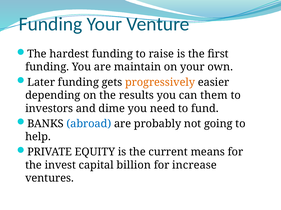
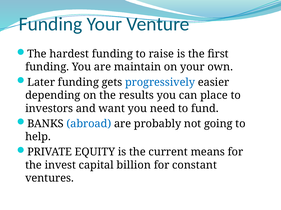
progressively colour: orange -> blue
them: them -> place
dime: dime -> want
increase: increase -> constant
